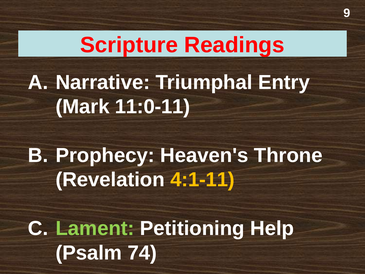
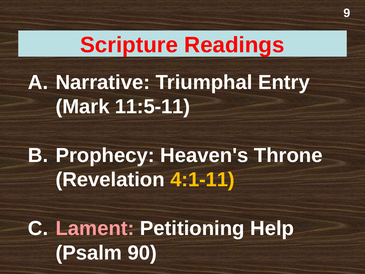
11:0-11: 11:0-11 -> 11:5-11
Lament colour: light green -> pink
74: 74 -> 90
